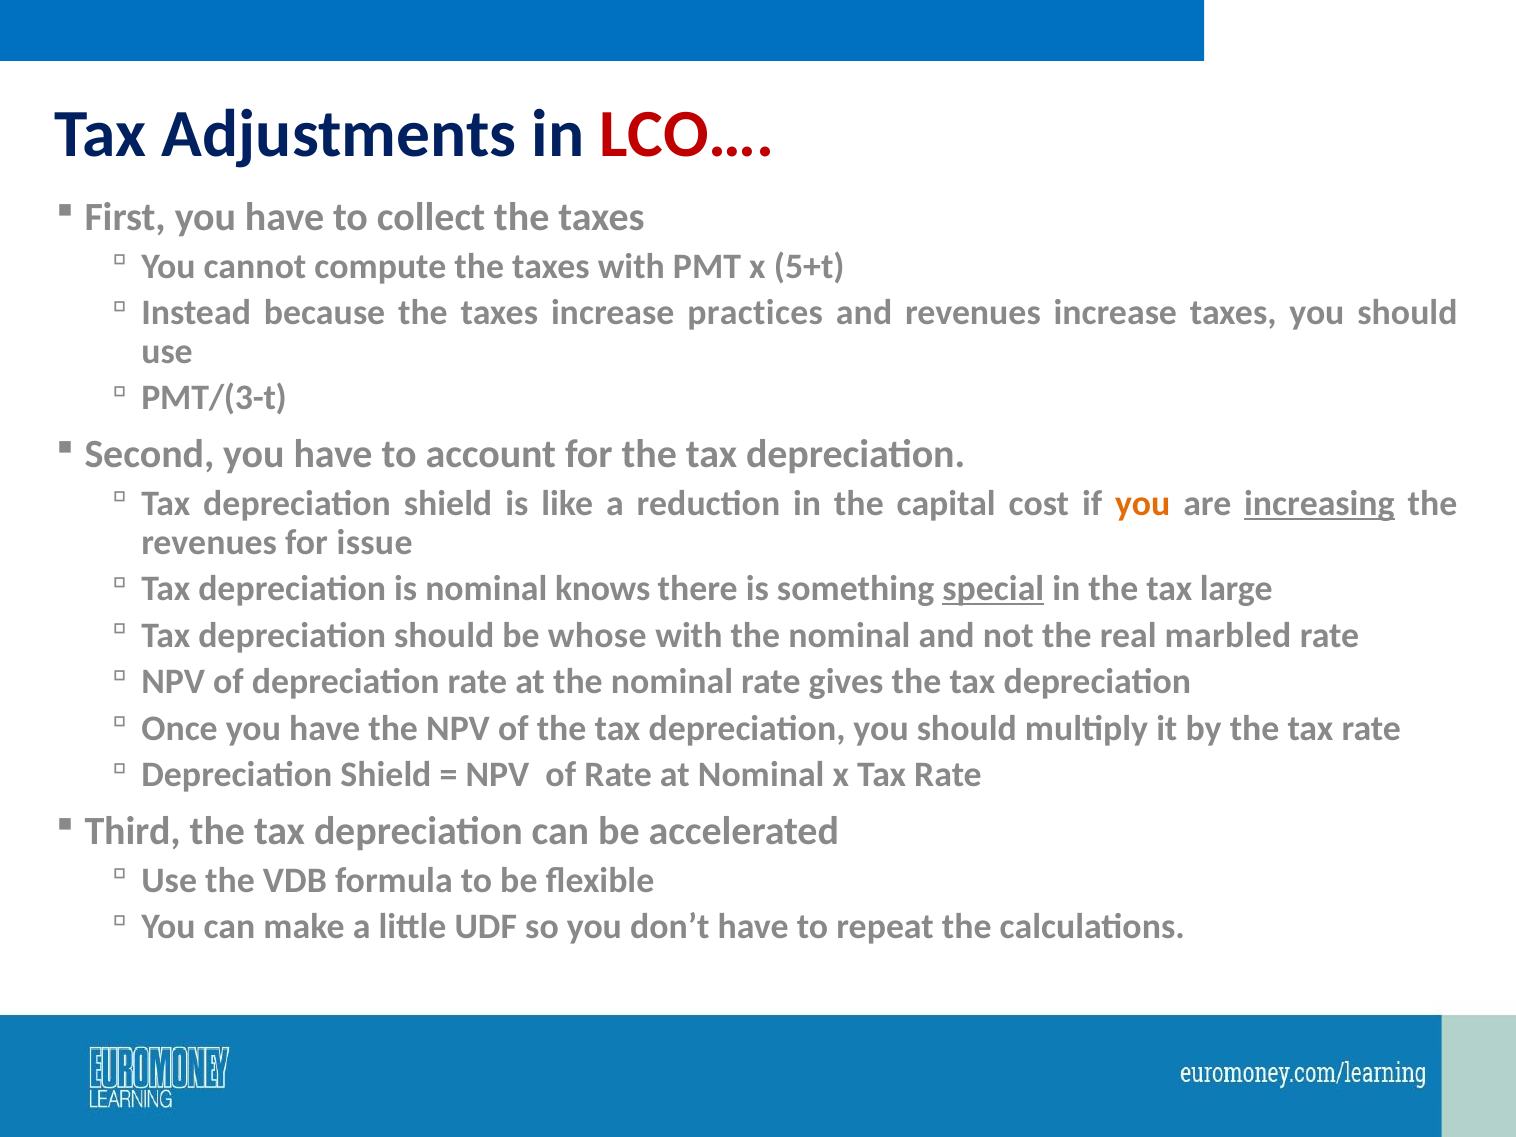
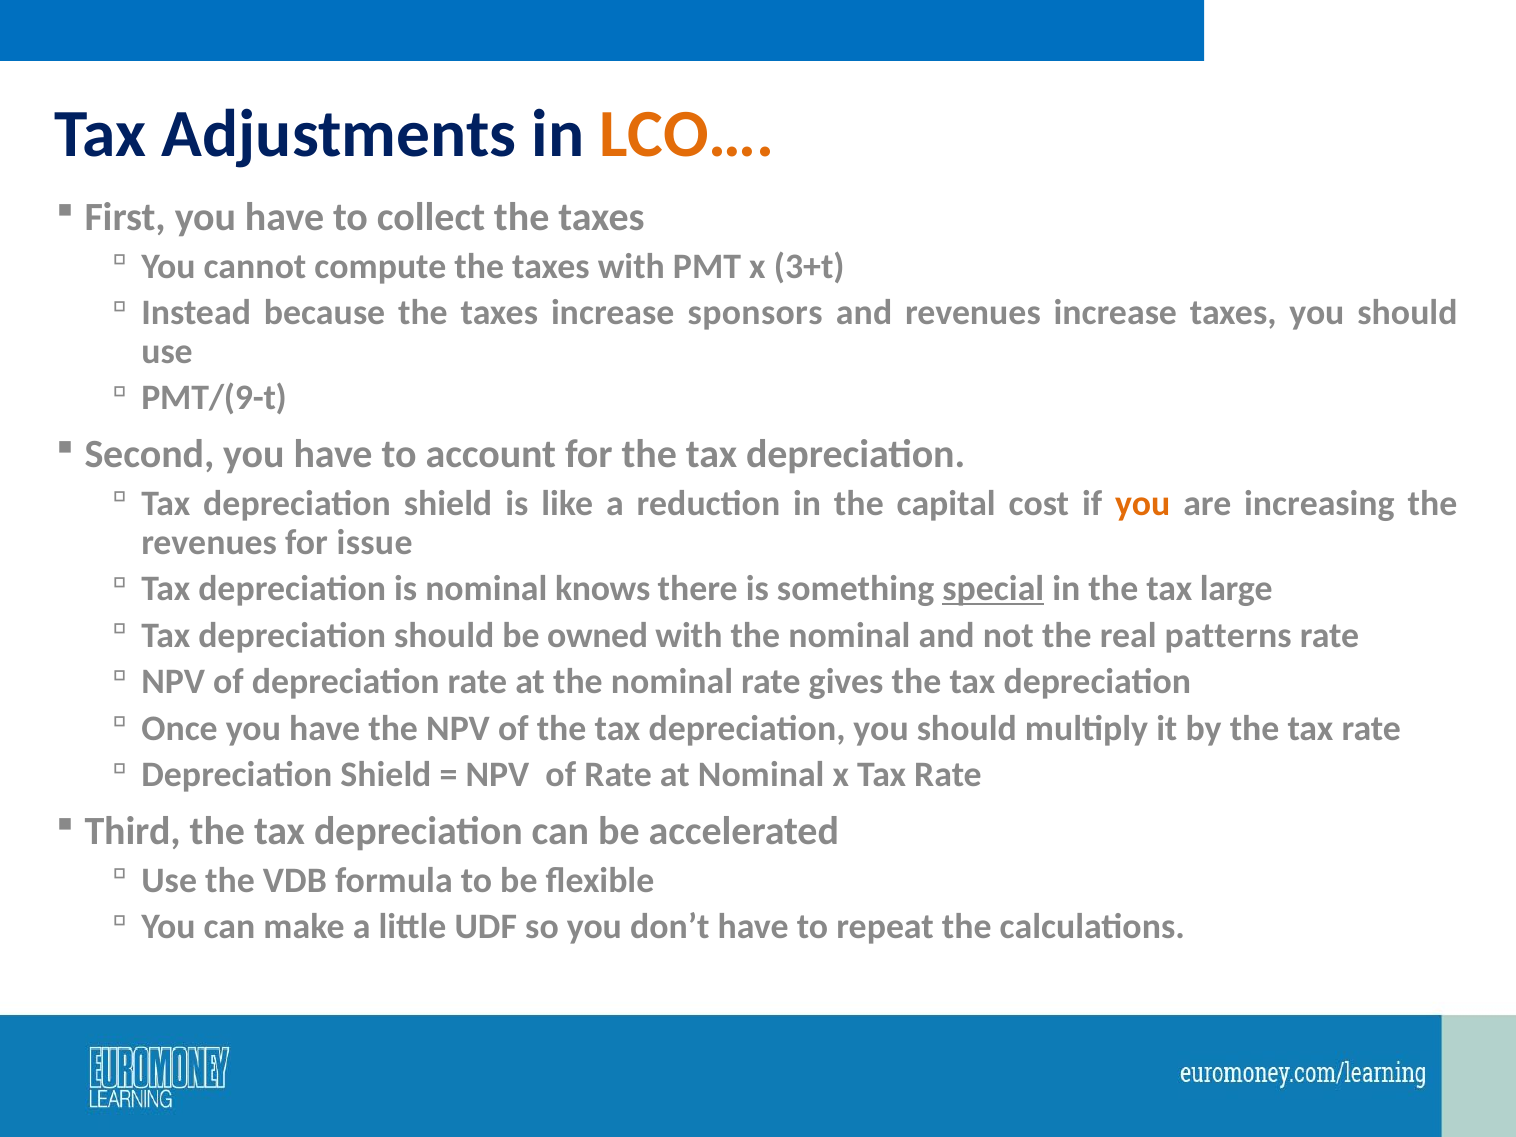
LCO… colour: red -> orange
5+t: 5+t -> 3+t
practices: practices -> sponsors
PMT/(3-t: PMT/(3-t -> PMT/(9-t
increasing underline: present -> none
whose: whose -> owned
marbled: marbled -> patterns
